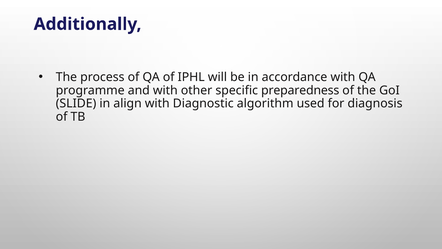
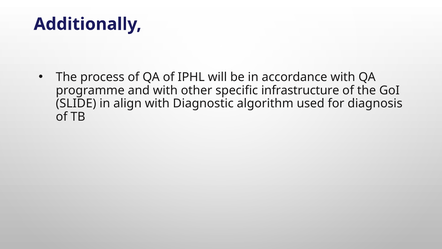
preparedness: preparedness -> infrastructure
